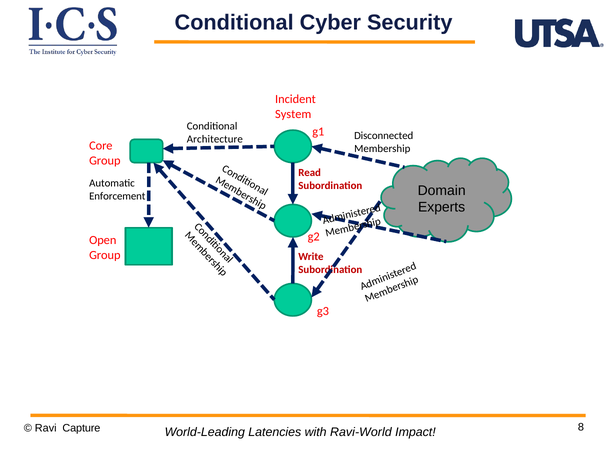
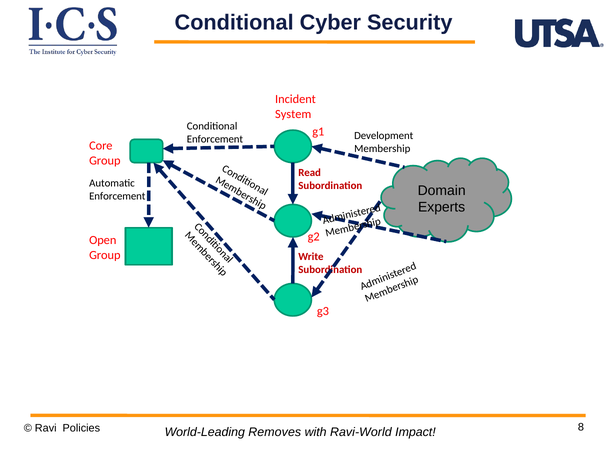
Disconnected: Disconnected -> Development
Architecture at (215, 139): Architecture -> Enforcement
Capture: Capture -> Policies
Latencies: Latencies -> Removes
